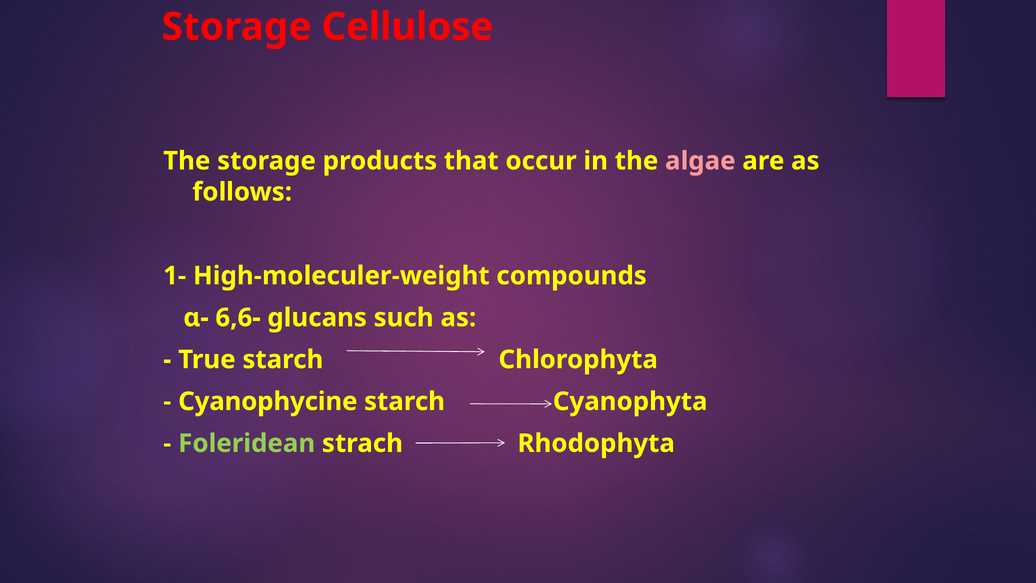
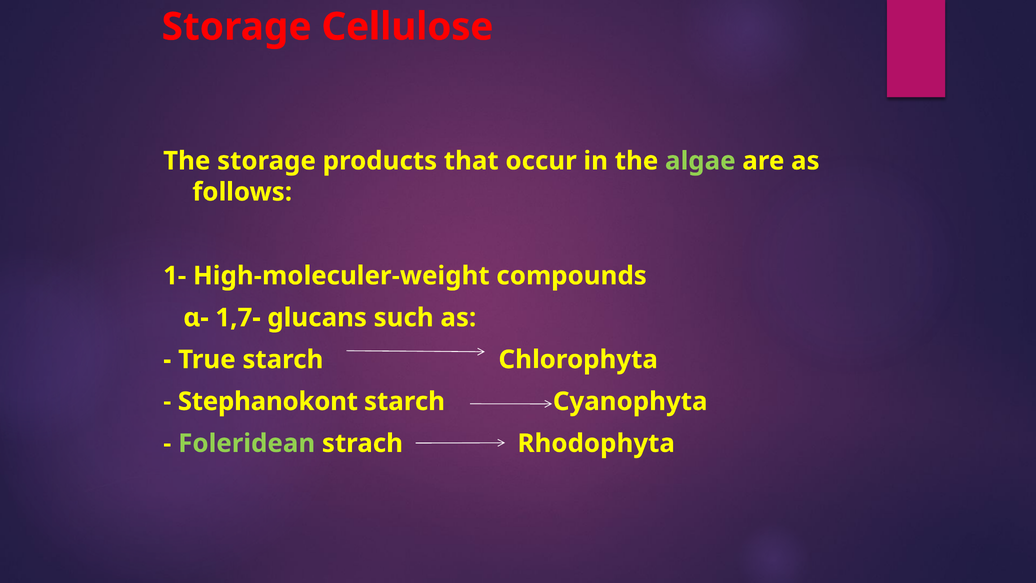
algae colour: pink -> light green
6,6-: 6,6- -> 1,7-
Cyanophycine: Cyanophycine -> Stephanokont
